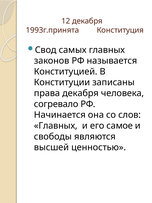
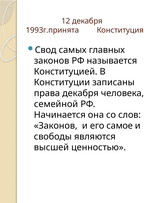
согревало: согревало -> семейной
Главных at (56, 125): Главных -> Законов
